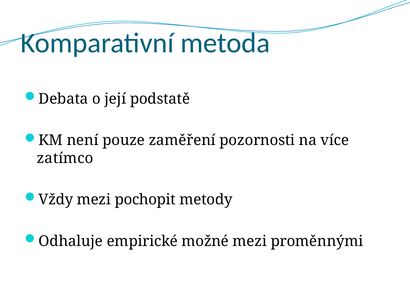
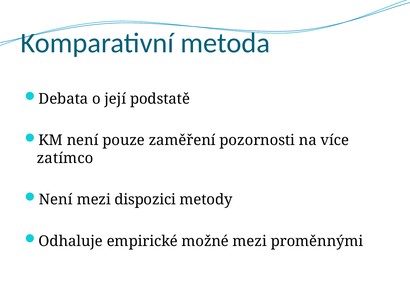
Vždy at (56, 199): Vždy -> Není
pochopit: pochopit -> dispozici
